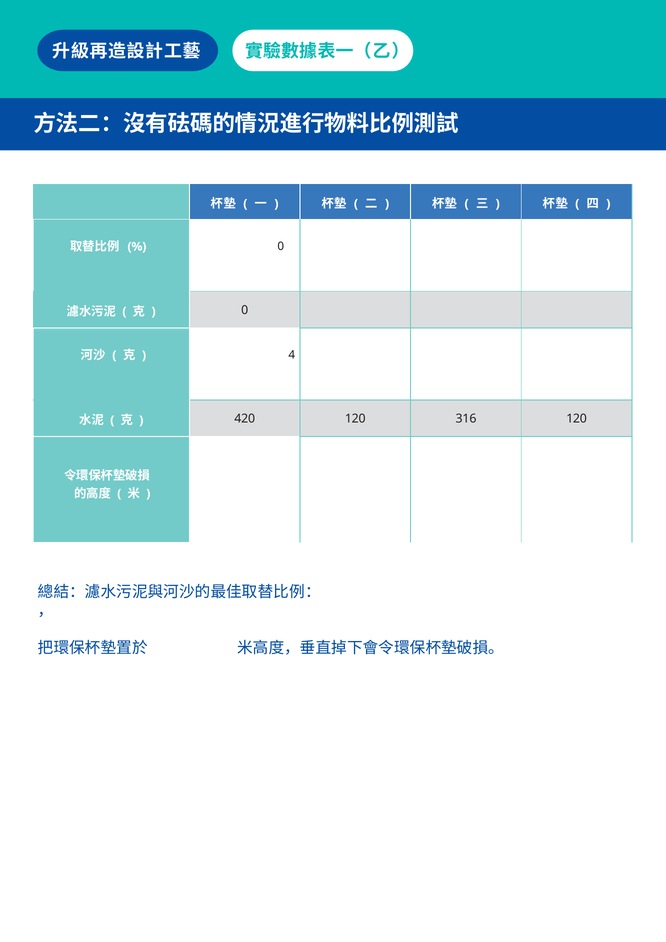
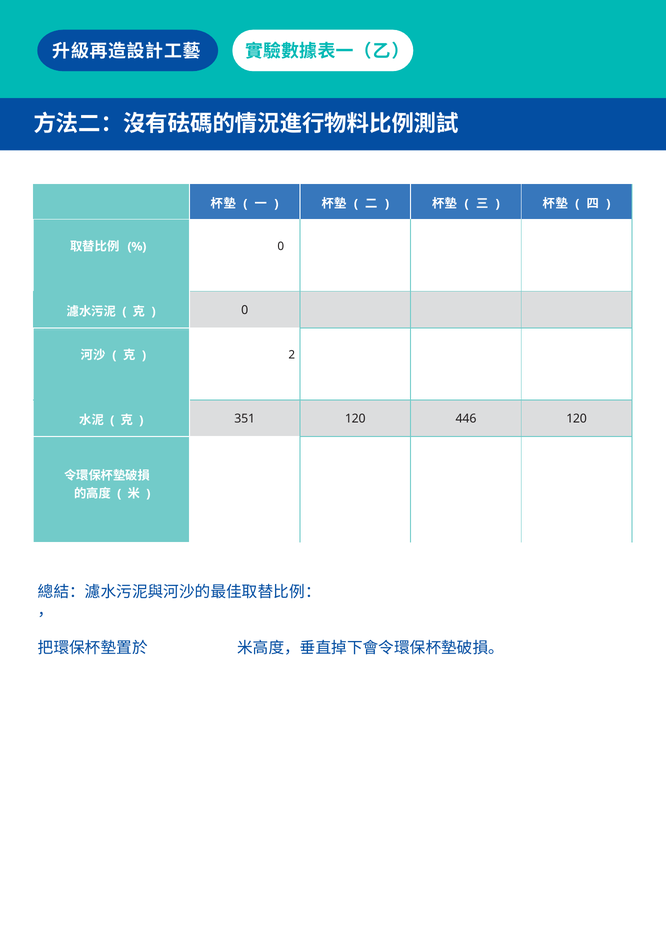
4: 4 -> 2
420: 420 -> 351
316: 316 -> 446
